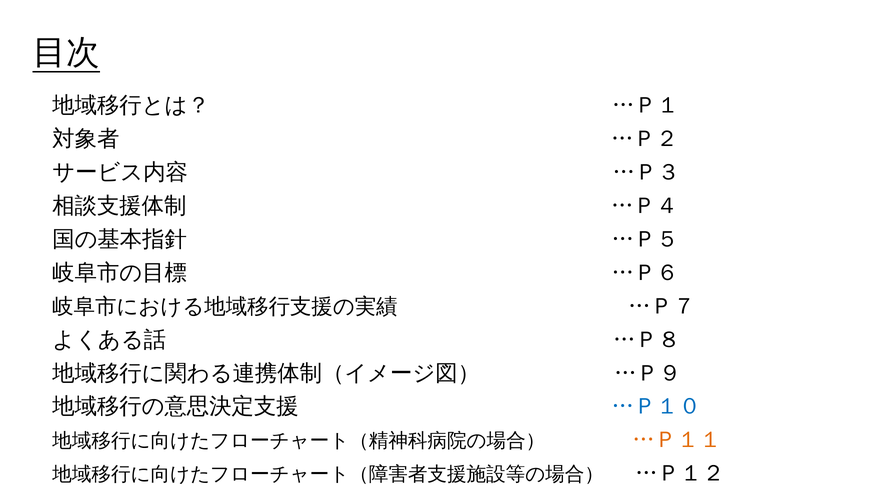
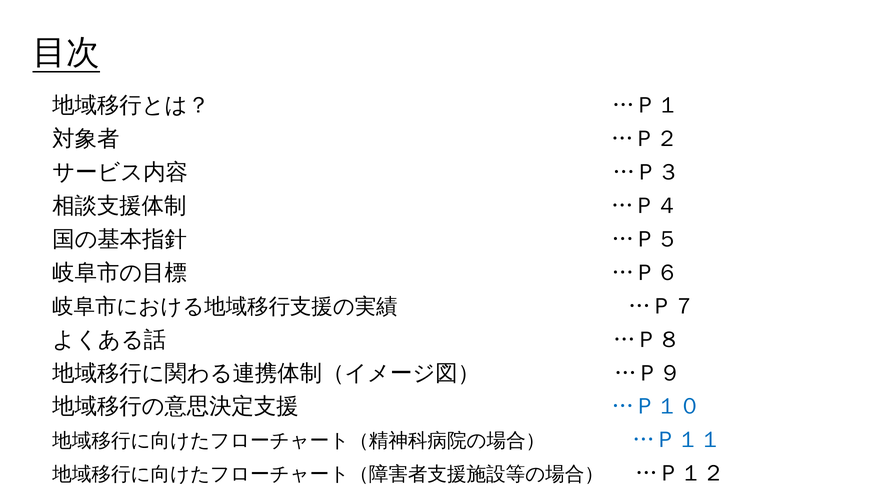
…Ｐ１１ colour: orange -> blue
